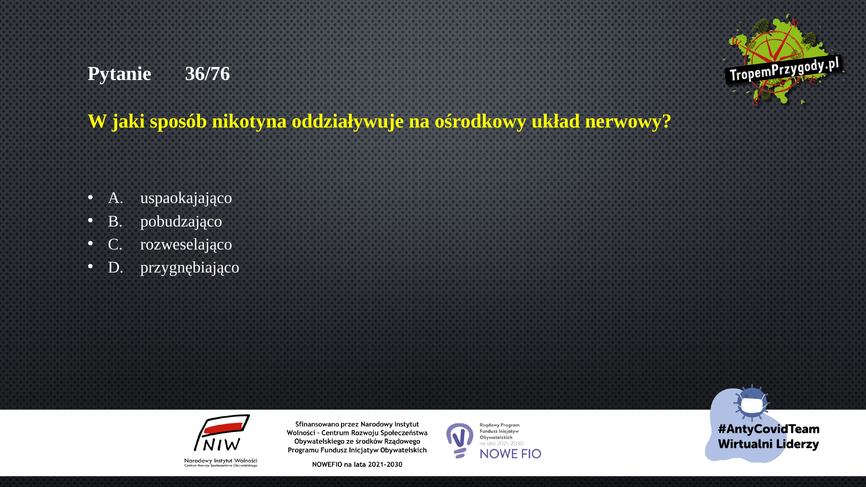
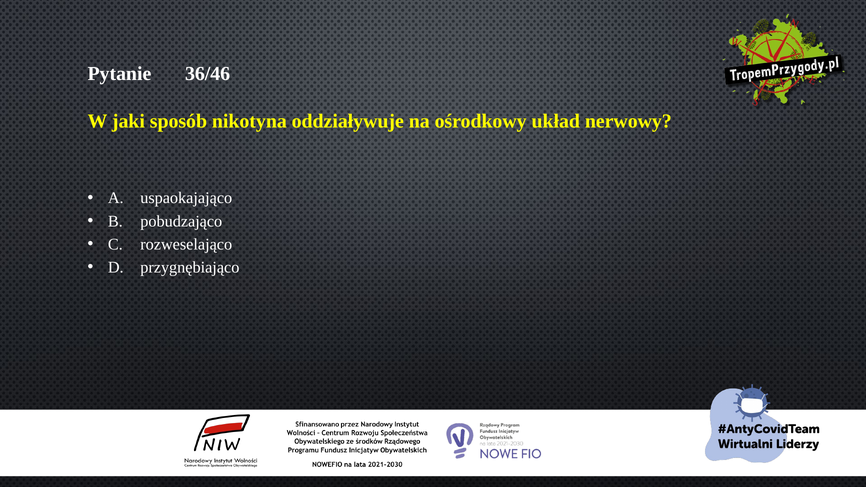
36/76: 36/76 -> 36/46
